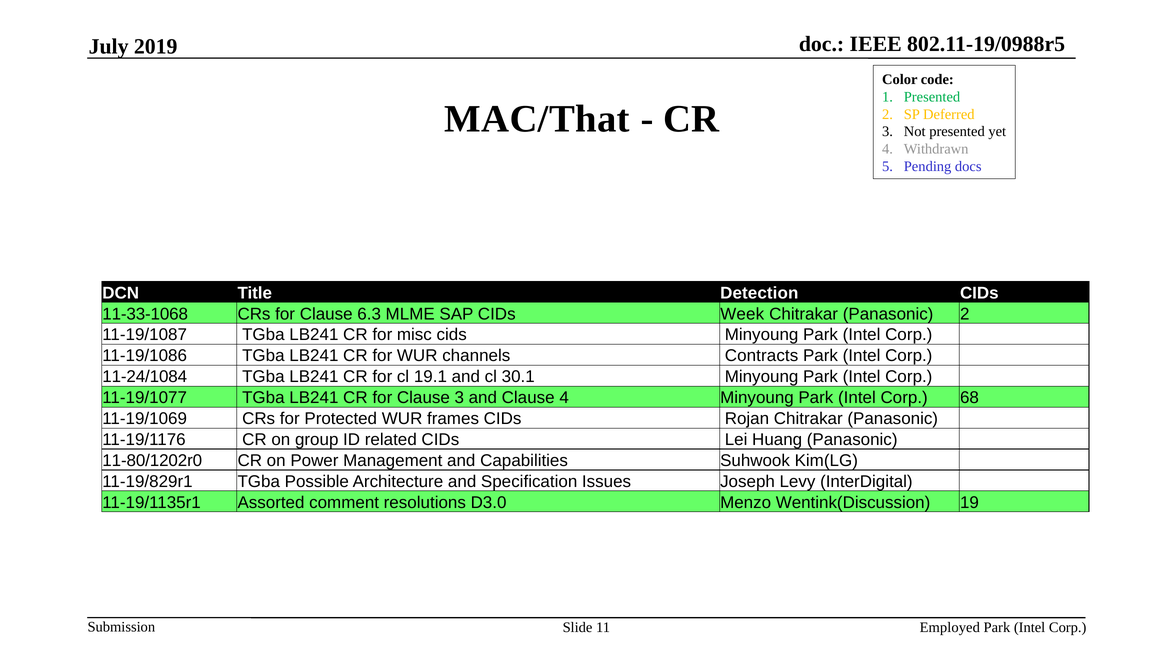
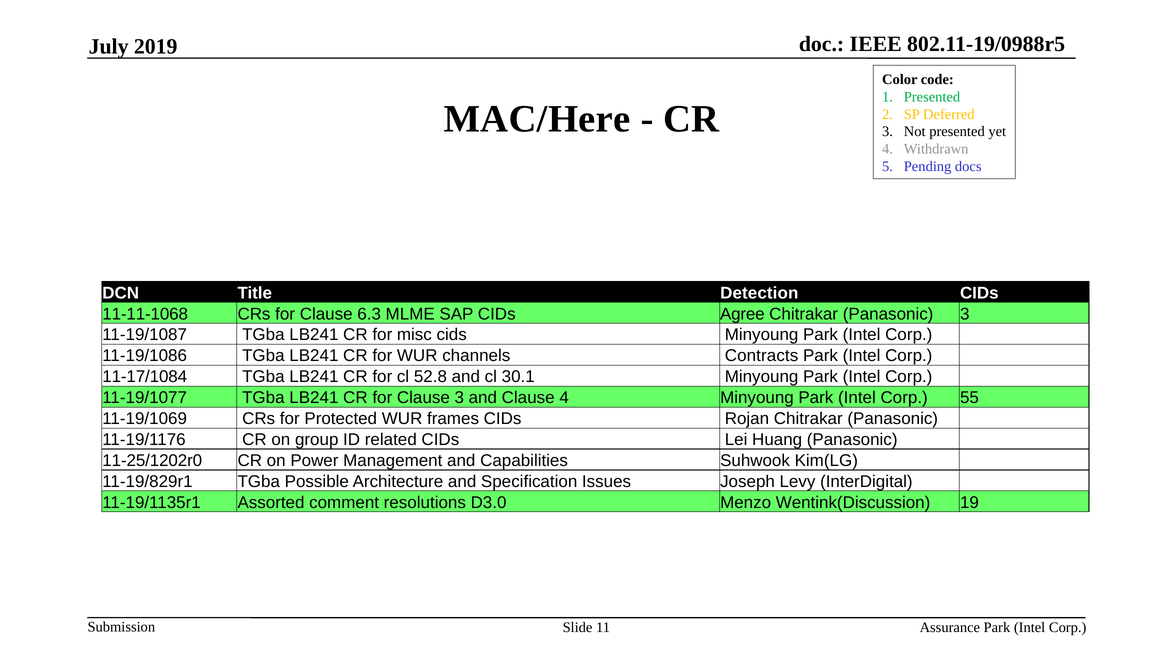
MAC/That: MAC/That -> MAC/Here
11-33-1068: 11-33-1068 -> 11-11-1068
Week: Week -> Agree
Panasonic 2: 2 -> 3
11-24/1084: 11-24/1084 -> 11-17/1084
19.1: 19.1 -> 52.8
68: 68 -> 55
11-80/1202r0: 11-80/1202r0 -> 11-25/1202r0
Employed: Employed -> Assurance
